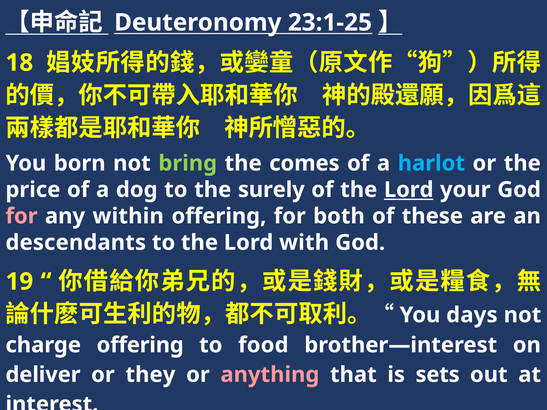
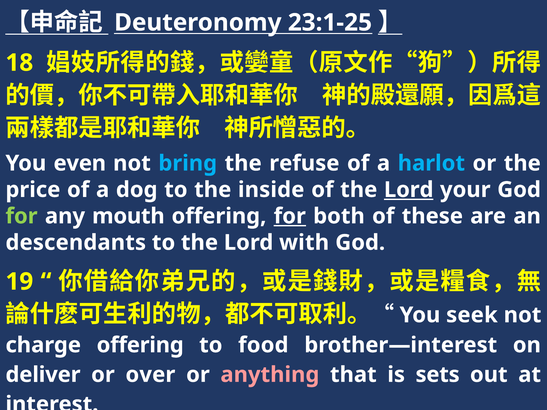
born: born -> even
bring colour: light green -> light blue
comes: comes -> refuse
surely: surely -> inside
for at (22, 216) colour: pink -> light green
within: within -> mouth
for at (290, 216) underline: none -> present
days: days -> seek
they: they -> over
